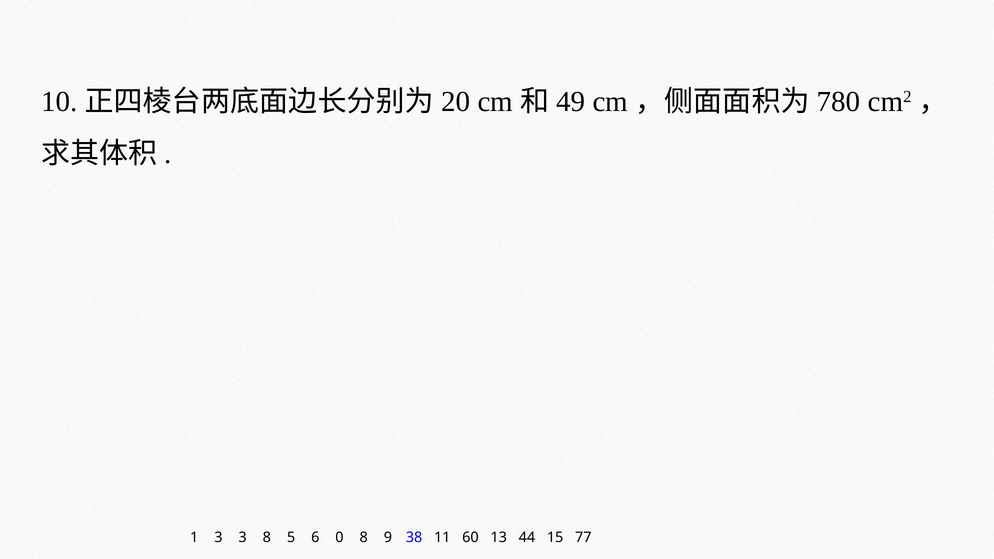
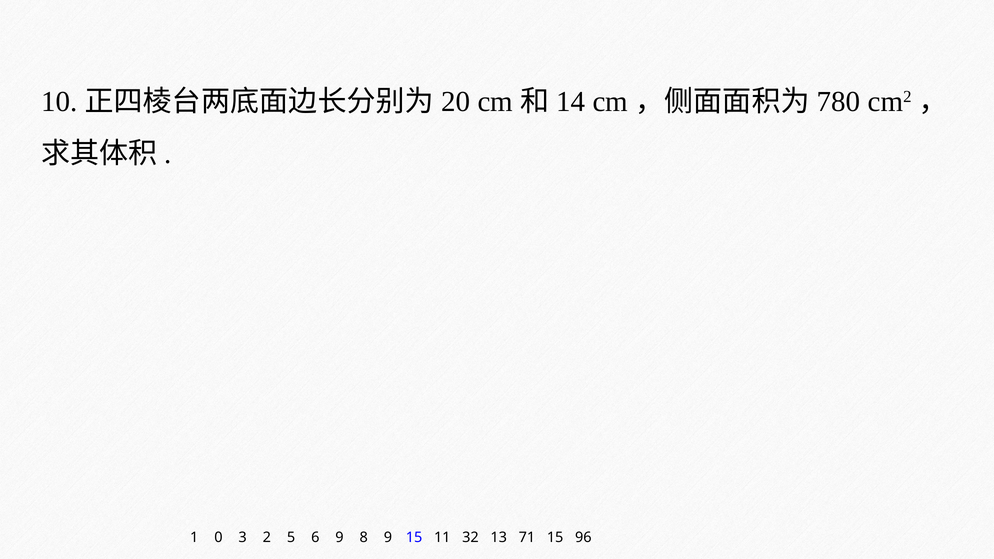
49: 49 -> 14
1 3: 3 -> 0
3 8: 8 -> 2
6 0: 0 -> 9
9 38: 38 -> 15
60: 60 -> 32
44: 44 -> 71
77: 77 -> 96
